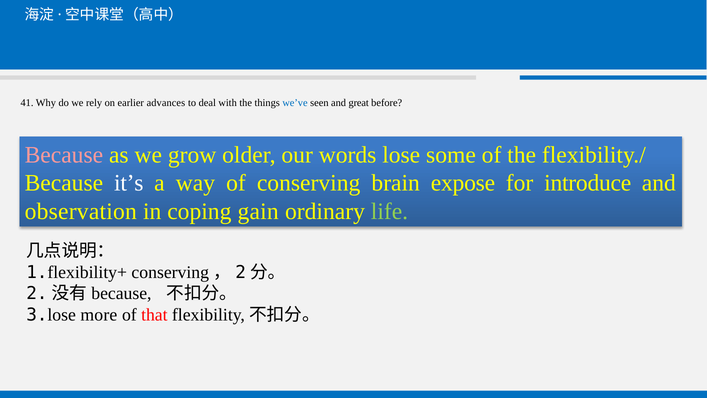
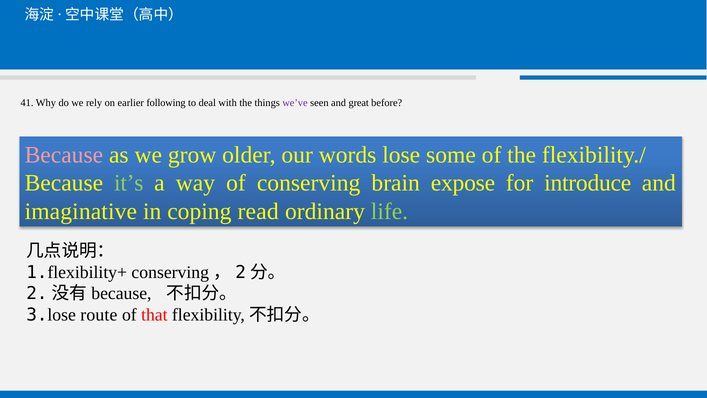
advances: advances -> following
we’ve colour: blue -> purple
it’s colour: white -> light green
observation: observation -> imaginative
gain: gain -> read
more: more -> route
